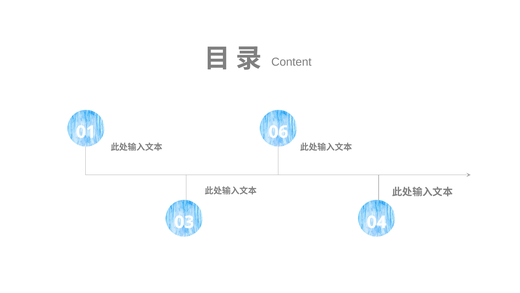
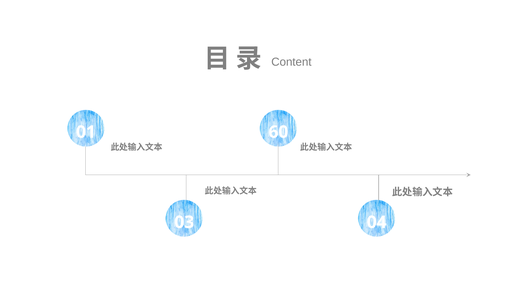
06: 06 -> 60
